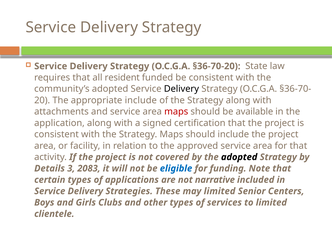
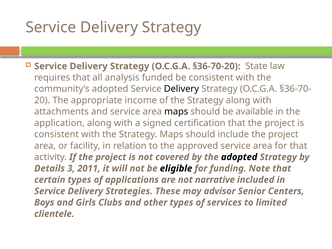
resident: resident -> analysis
appropriate include: include -> income
maps at (176, 112) colour: red -> black
2083: 2083 -> 2011
eligible colour: blue -> black
may limited: limited -> advisor
